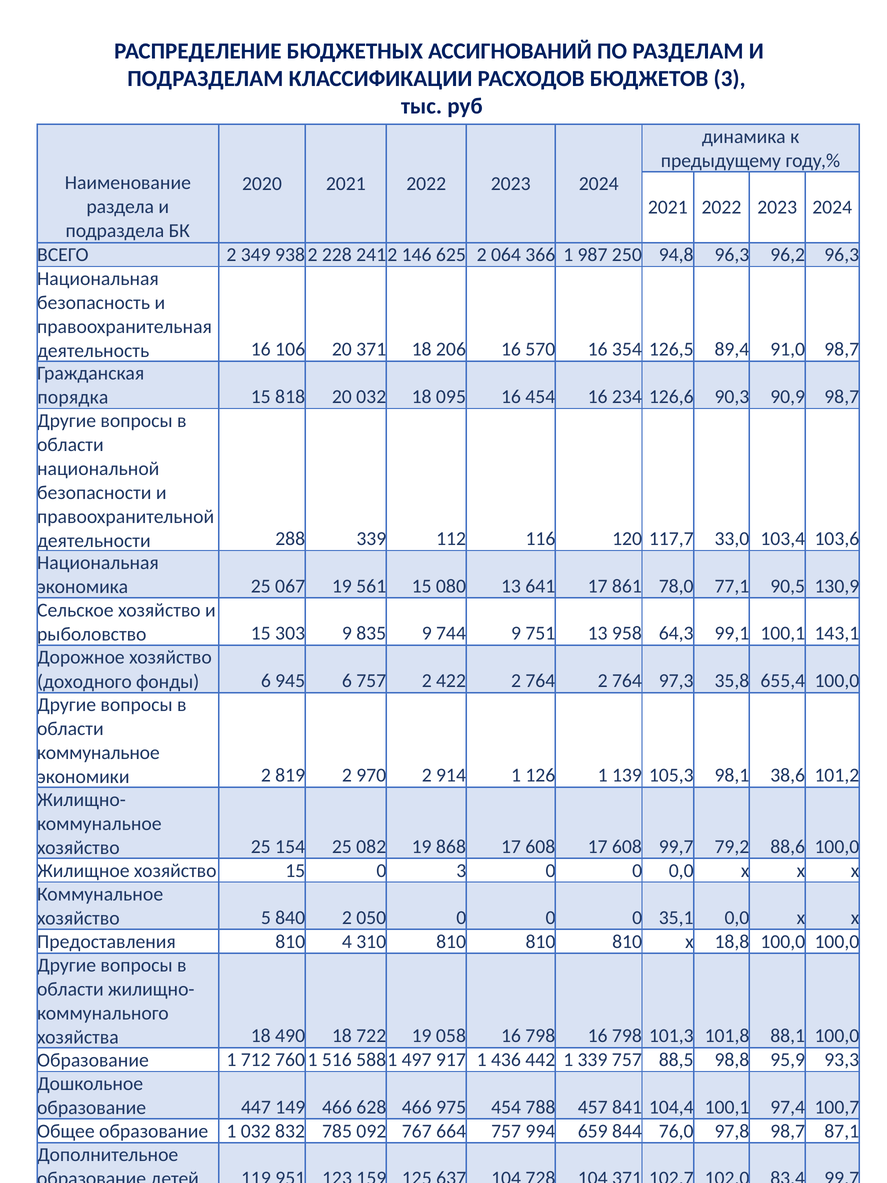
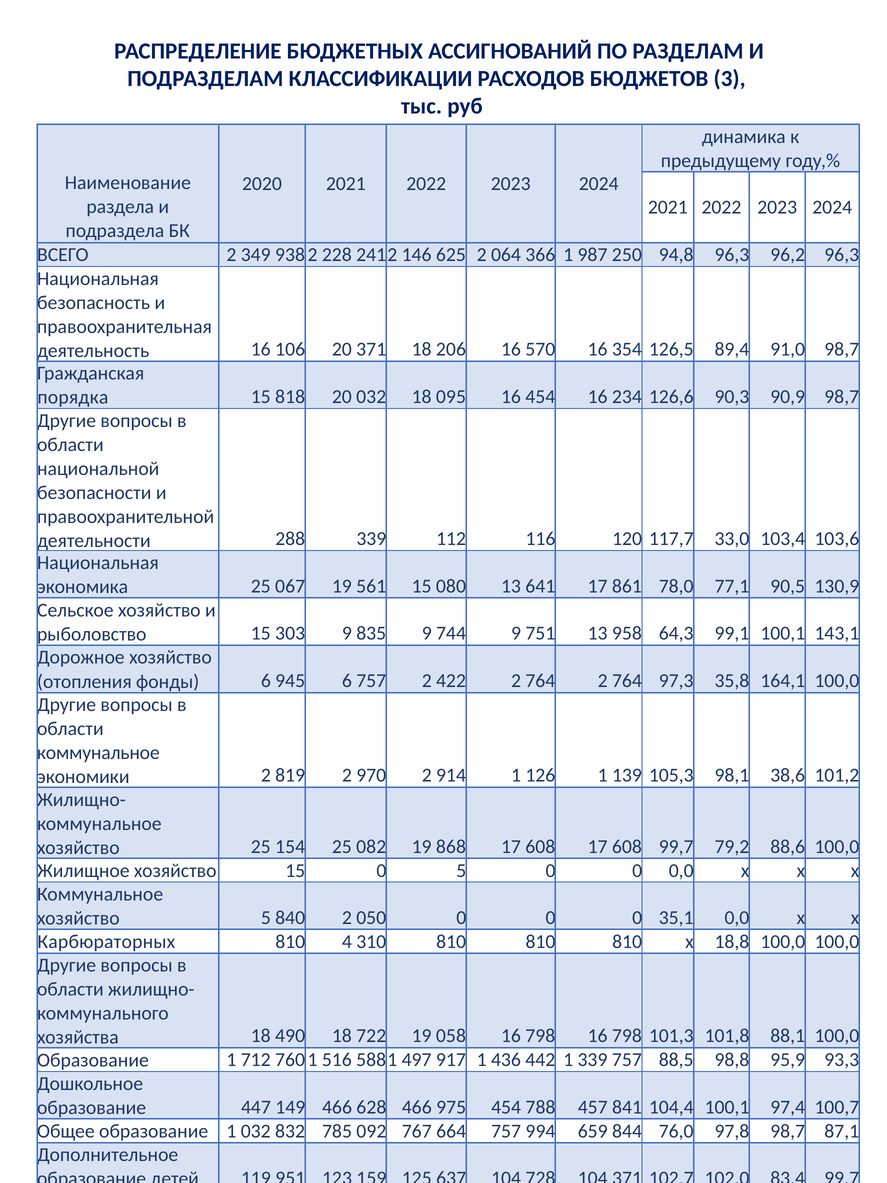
доходного: доходного -> отопления
655,4: 655,4 -> 164,1
0 3: 3 -> 5
Предоставления: Предоставления -> Карбюраторных
